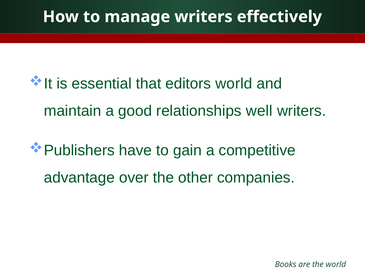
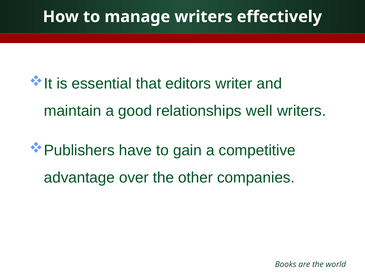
editors world: world -> writer
